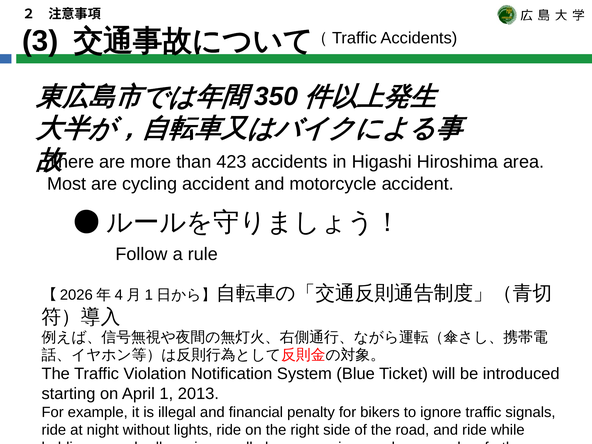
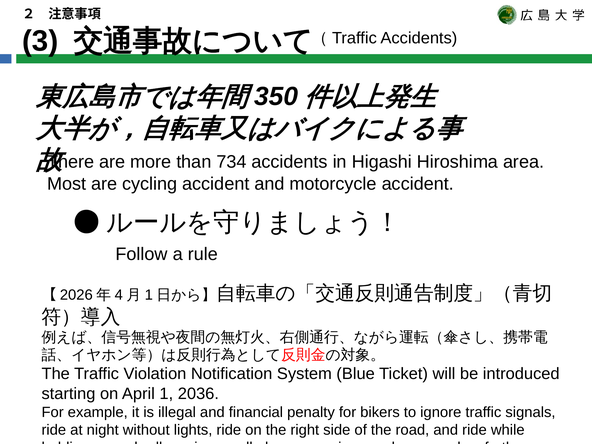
423: 423 -> 734
2013: 2013 -> 2036
